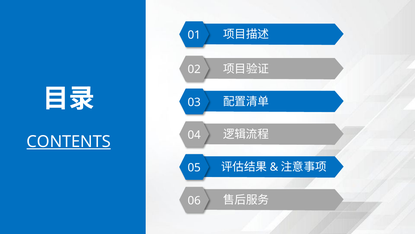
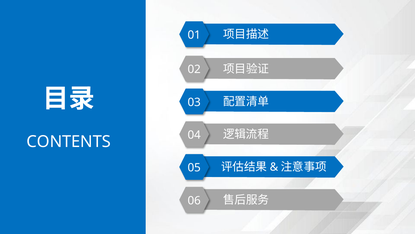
CONTENTS underline: present -> none
